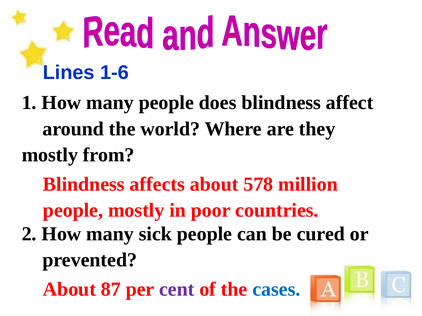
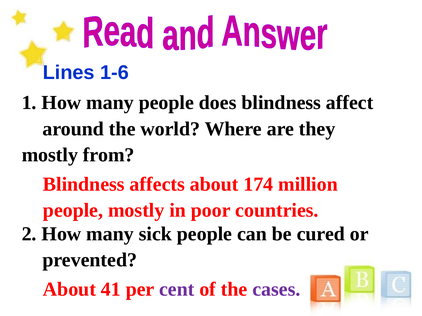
578: 578 -> 174
87: 87 -> 41
cases colour: blue -> purple
